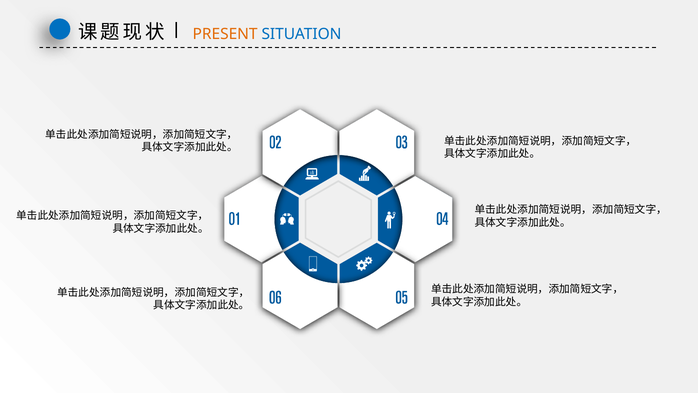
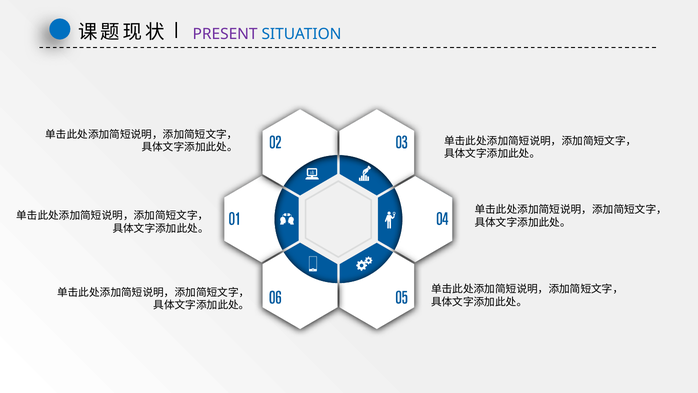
PRESENT colour: orange -> purple
